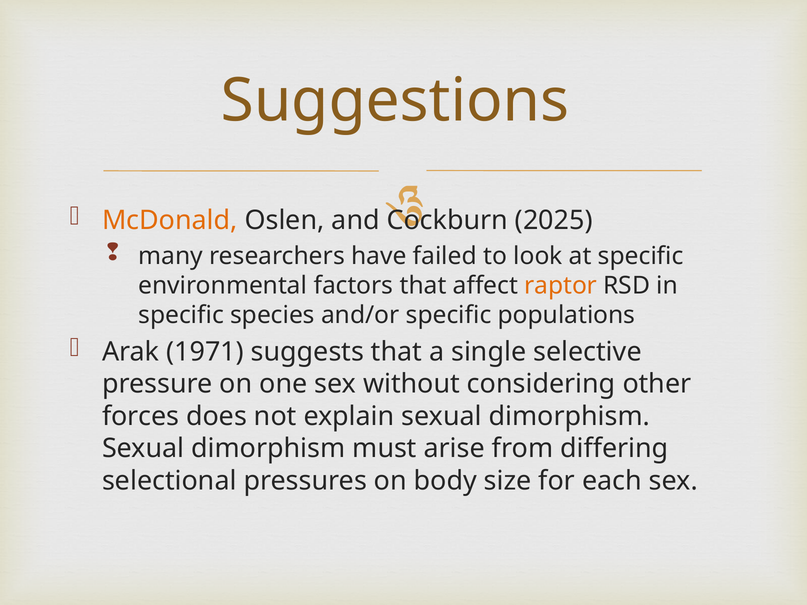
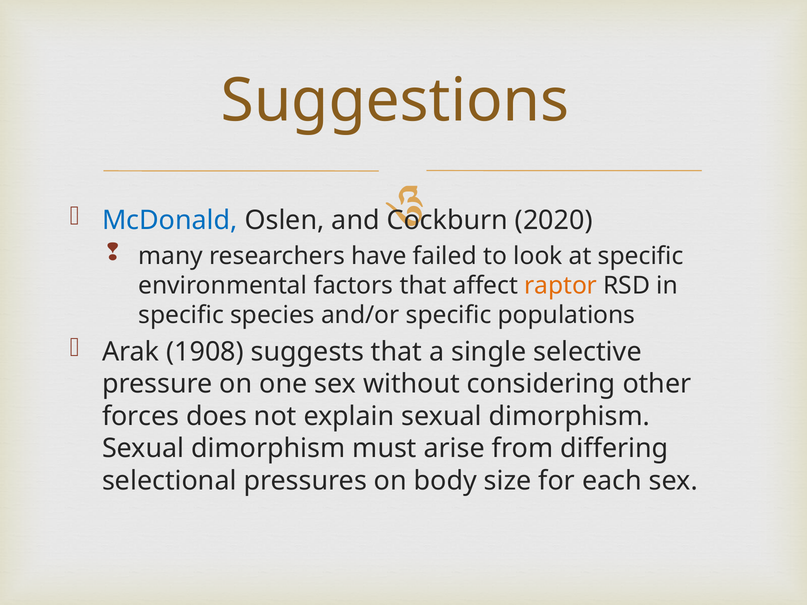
McDonald colour: orange -> blue
2025: 2025 -> 2020
1971: 1971 -> 1908
